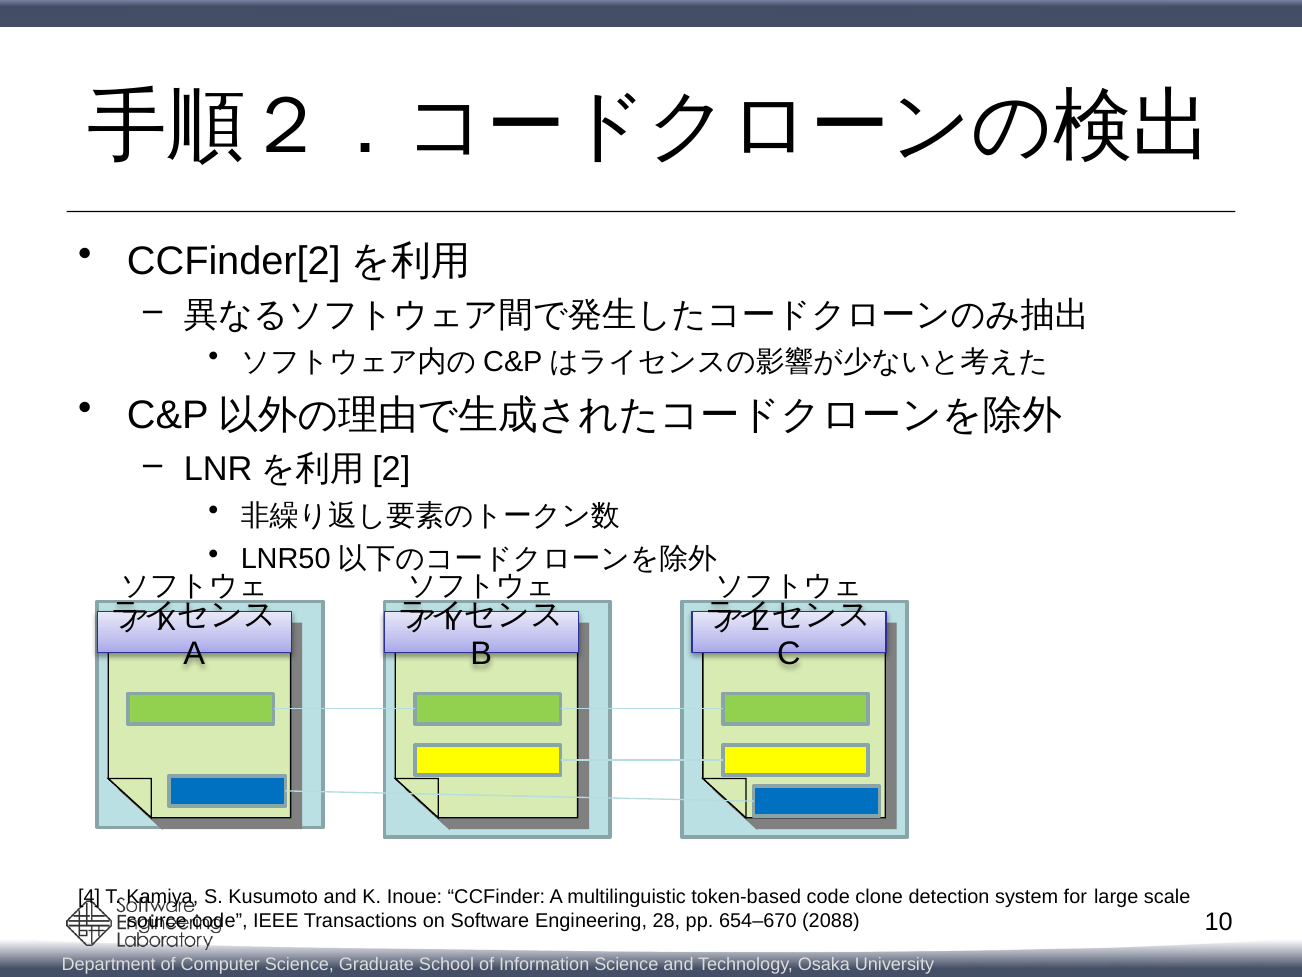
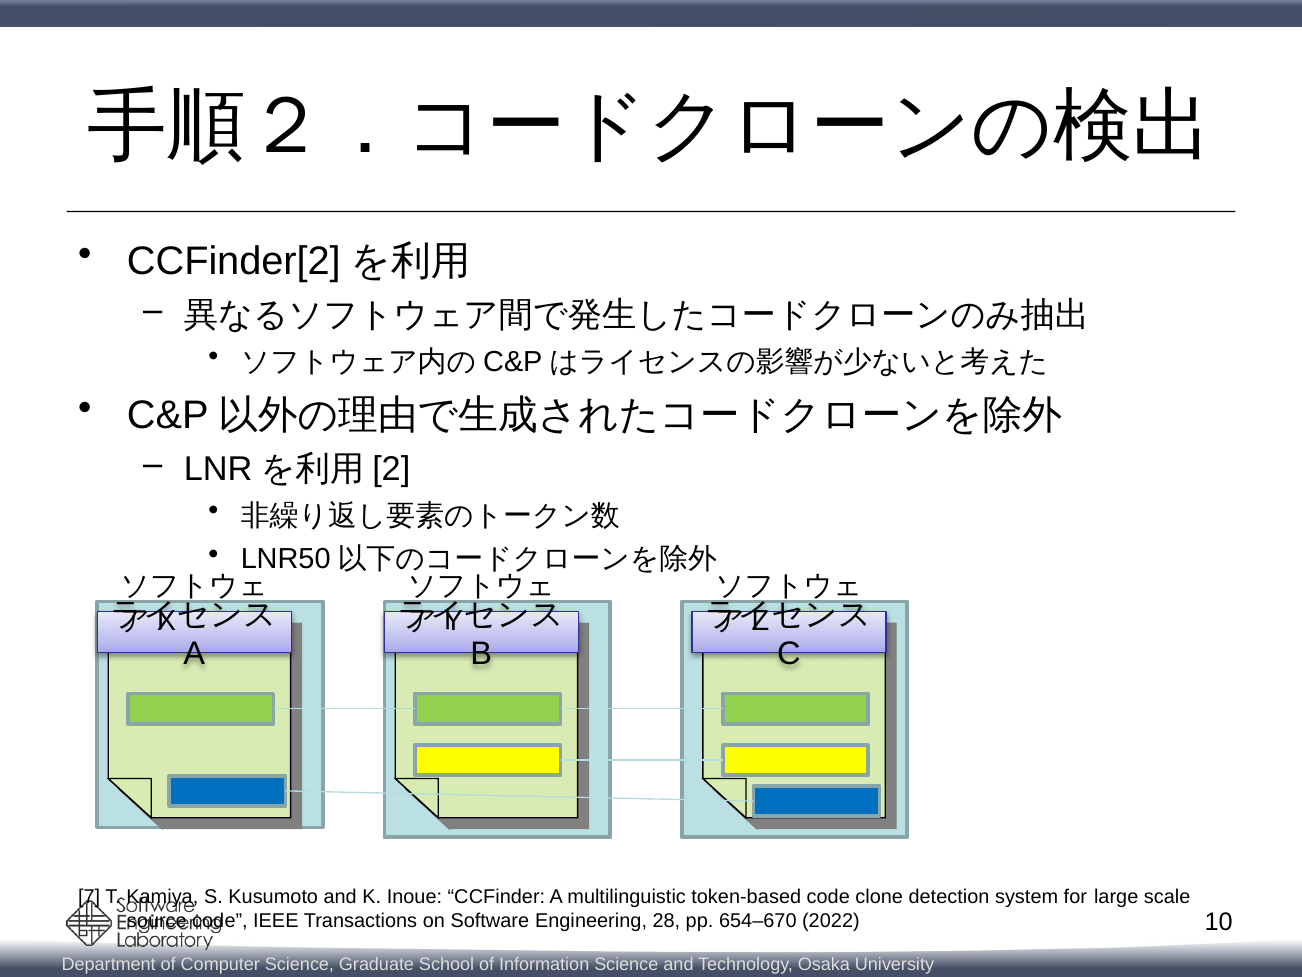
4: 4 -> 7
2088: 2088 -> 2022
